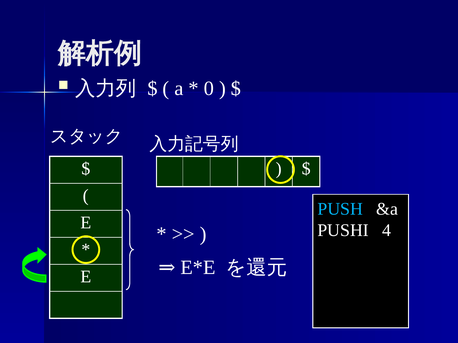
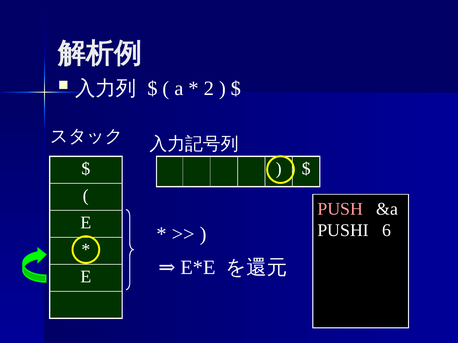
0: 0 -> 2
PUSH colour: light blue -> pink
4: 4 -> 6
